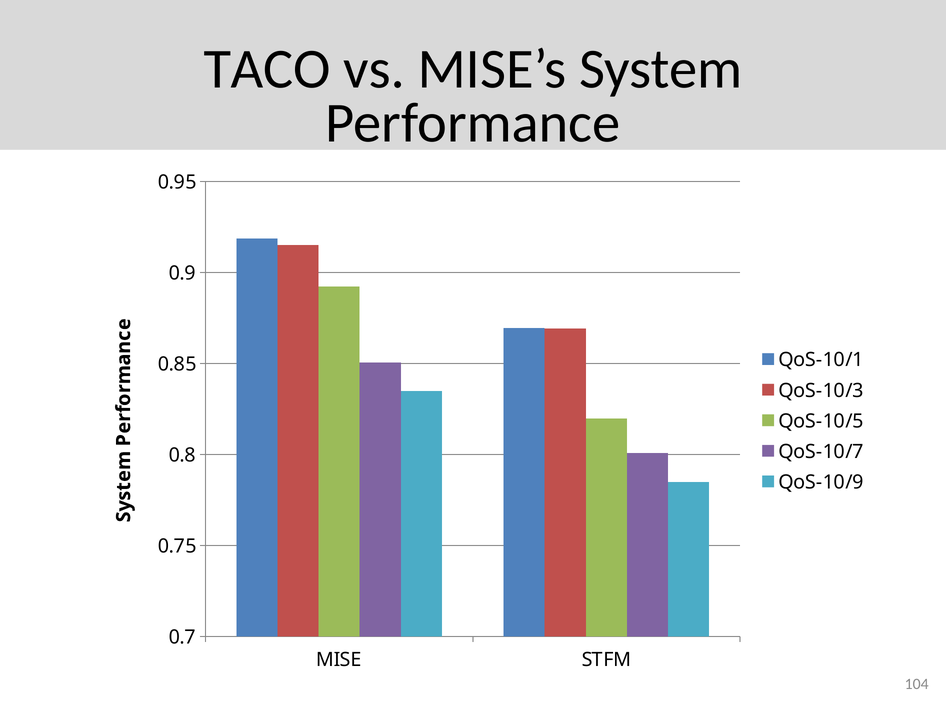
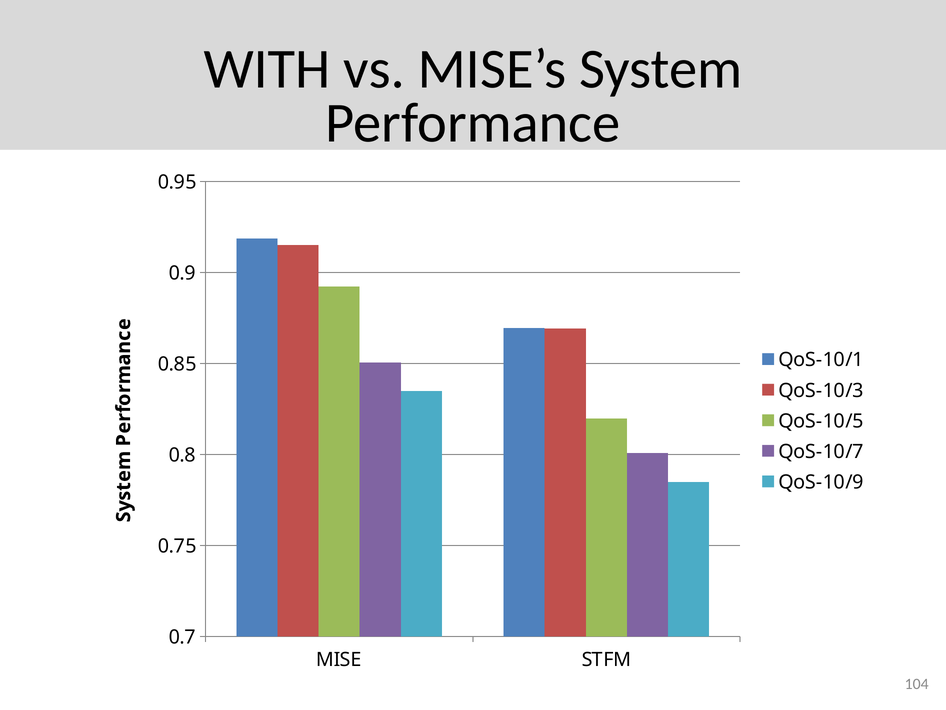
TACO: TACO -> WITH
